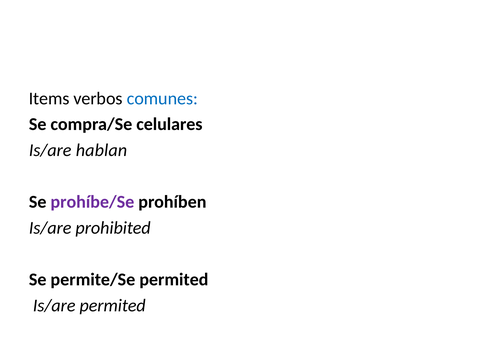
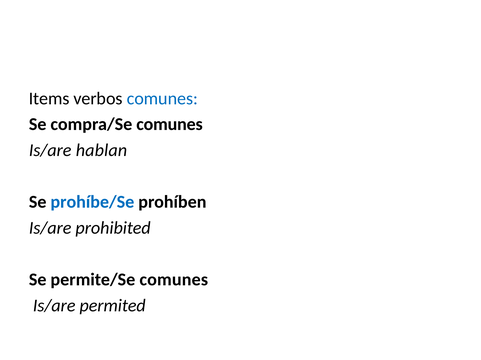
compra/Se celulares: celulares -> comunes
prohíbe/Se colour: purple -> blue
permite/Se permited: permited -> comunes
